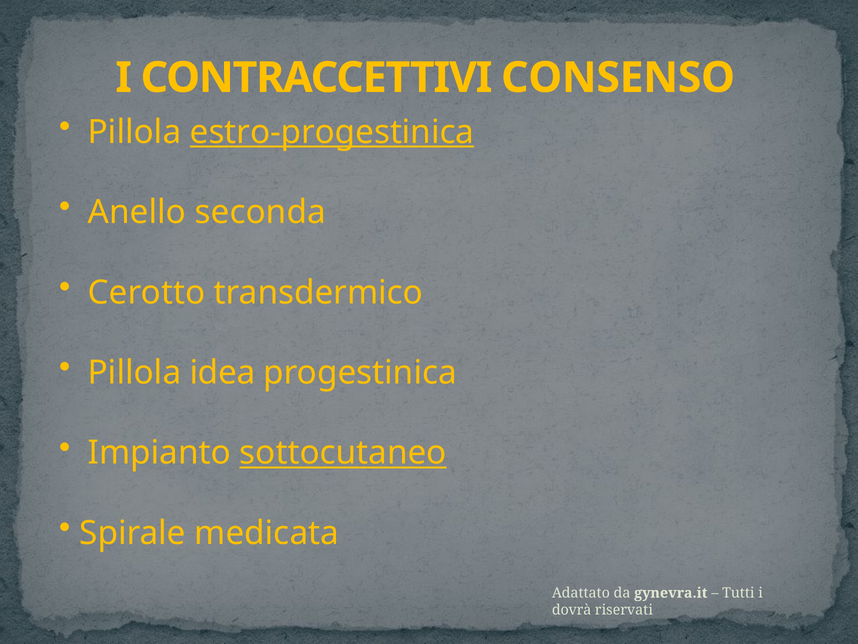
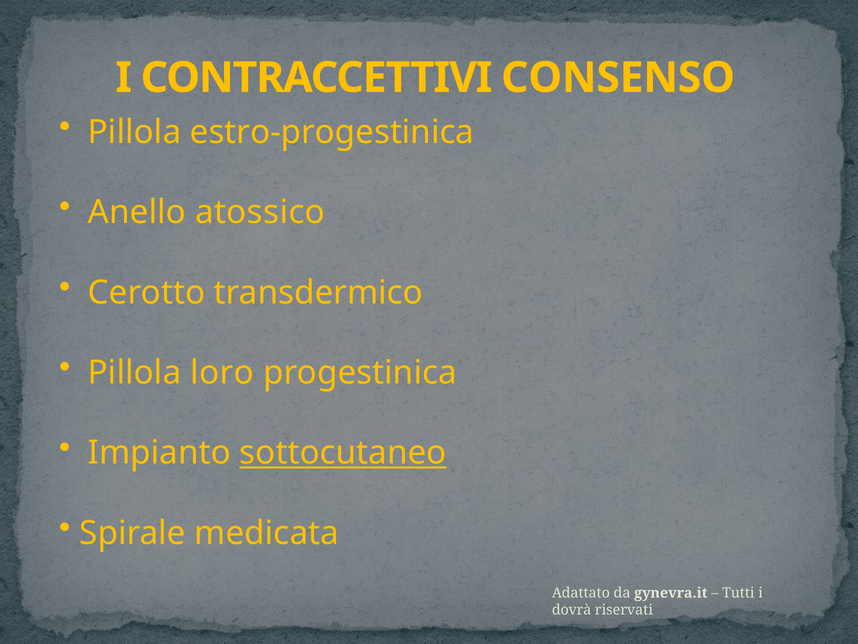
estro-progestinica underline: present -> none
seconda: seconda -> atossico
idea: idea -> loro
